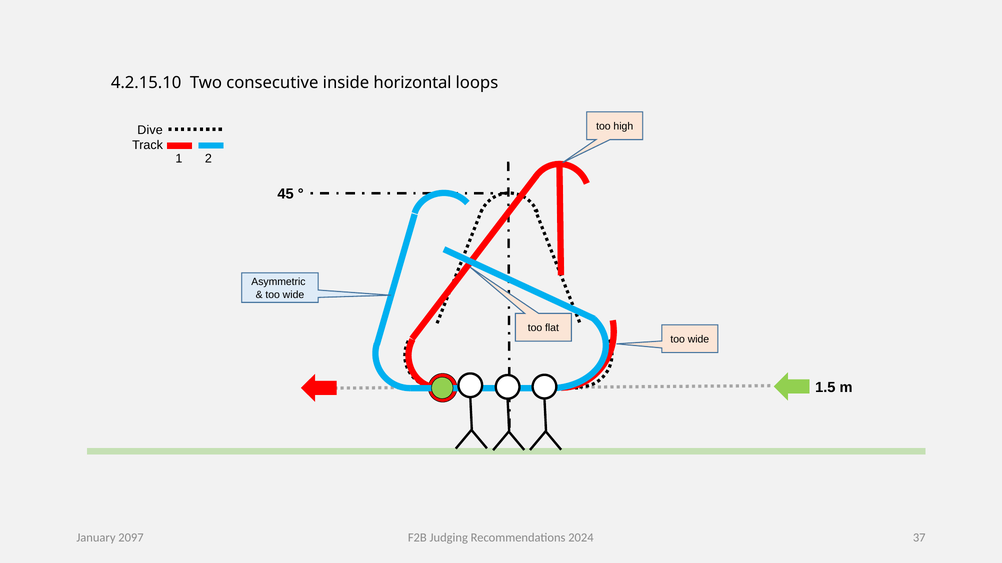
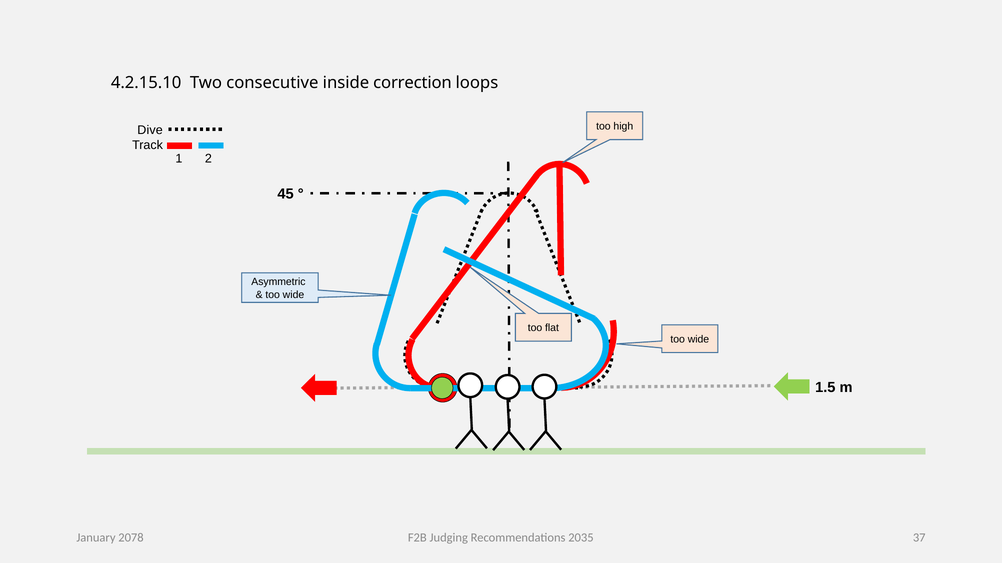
horizontal: horizontal -> correction
2024: 2024 -> 2035
2097: 2097 -> 2078
